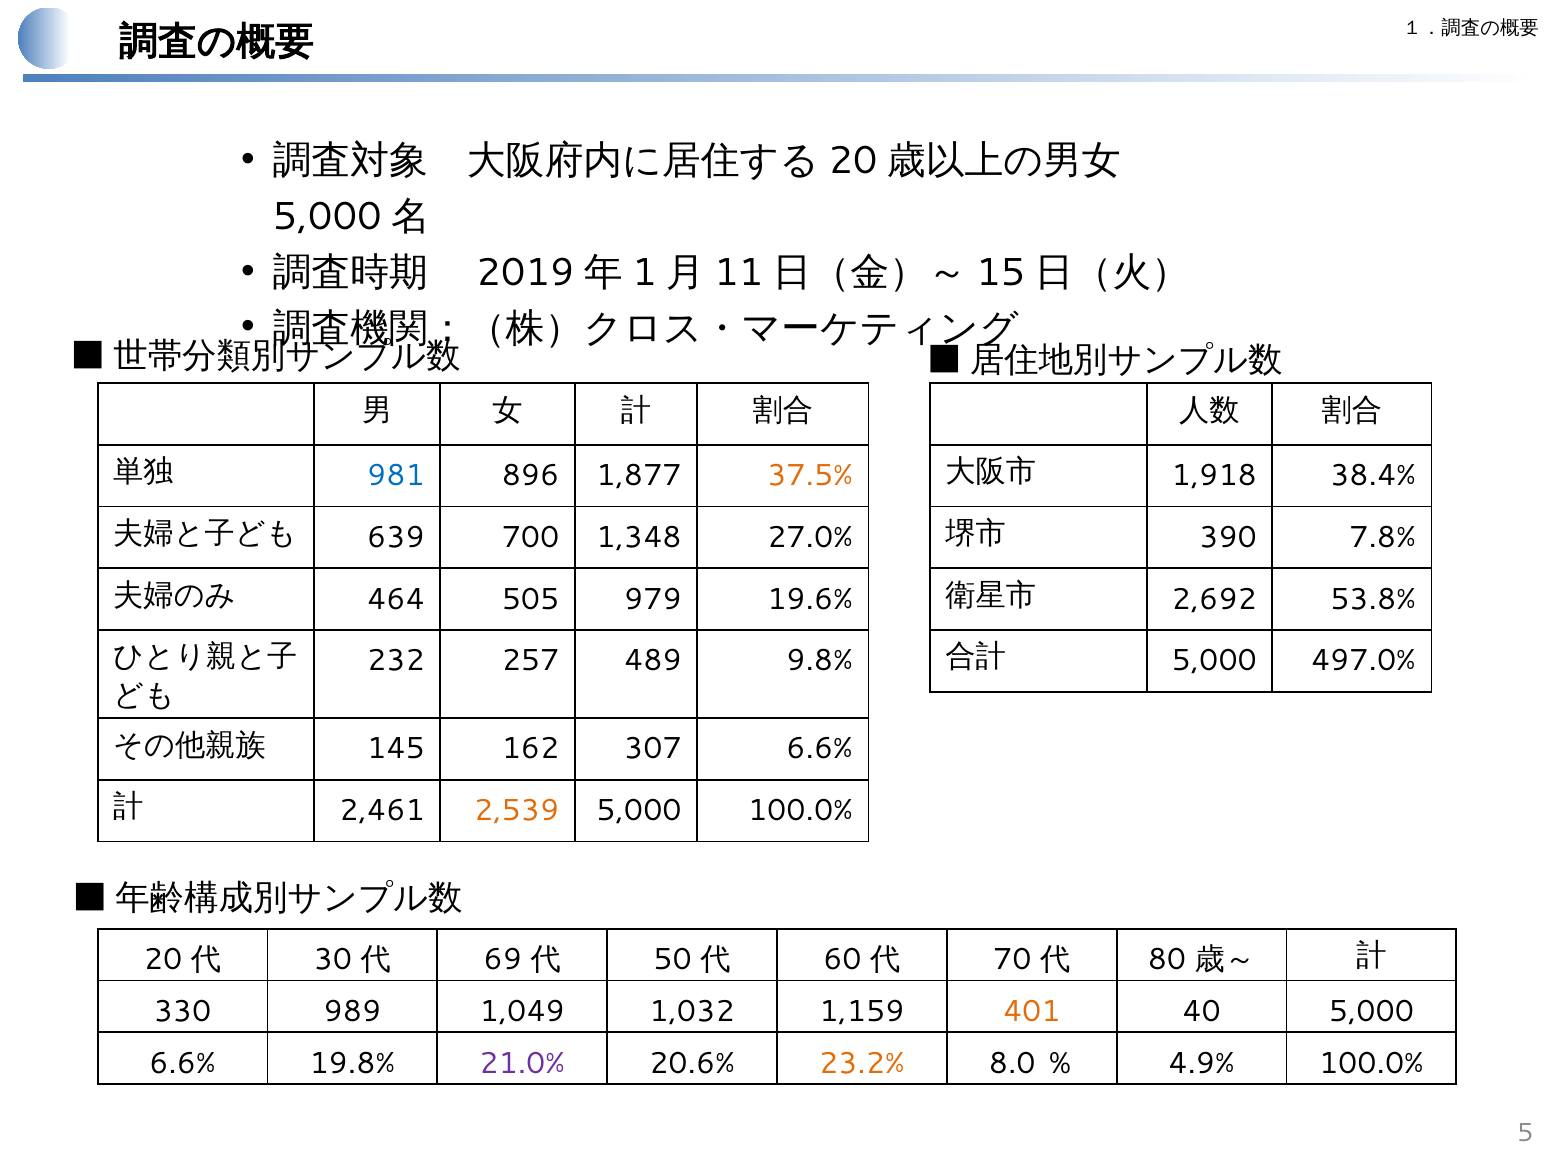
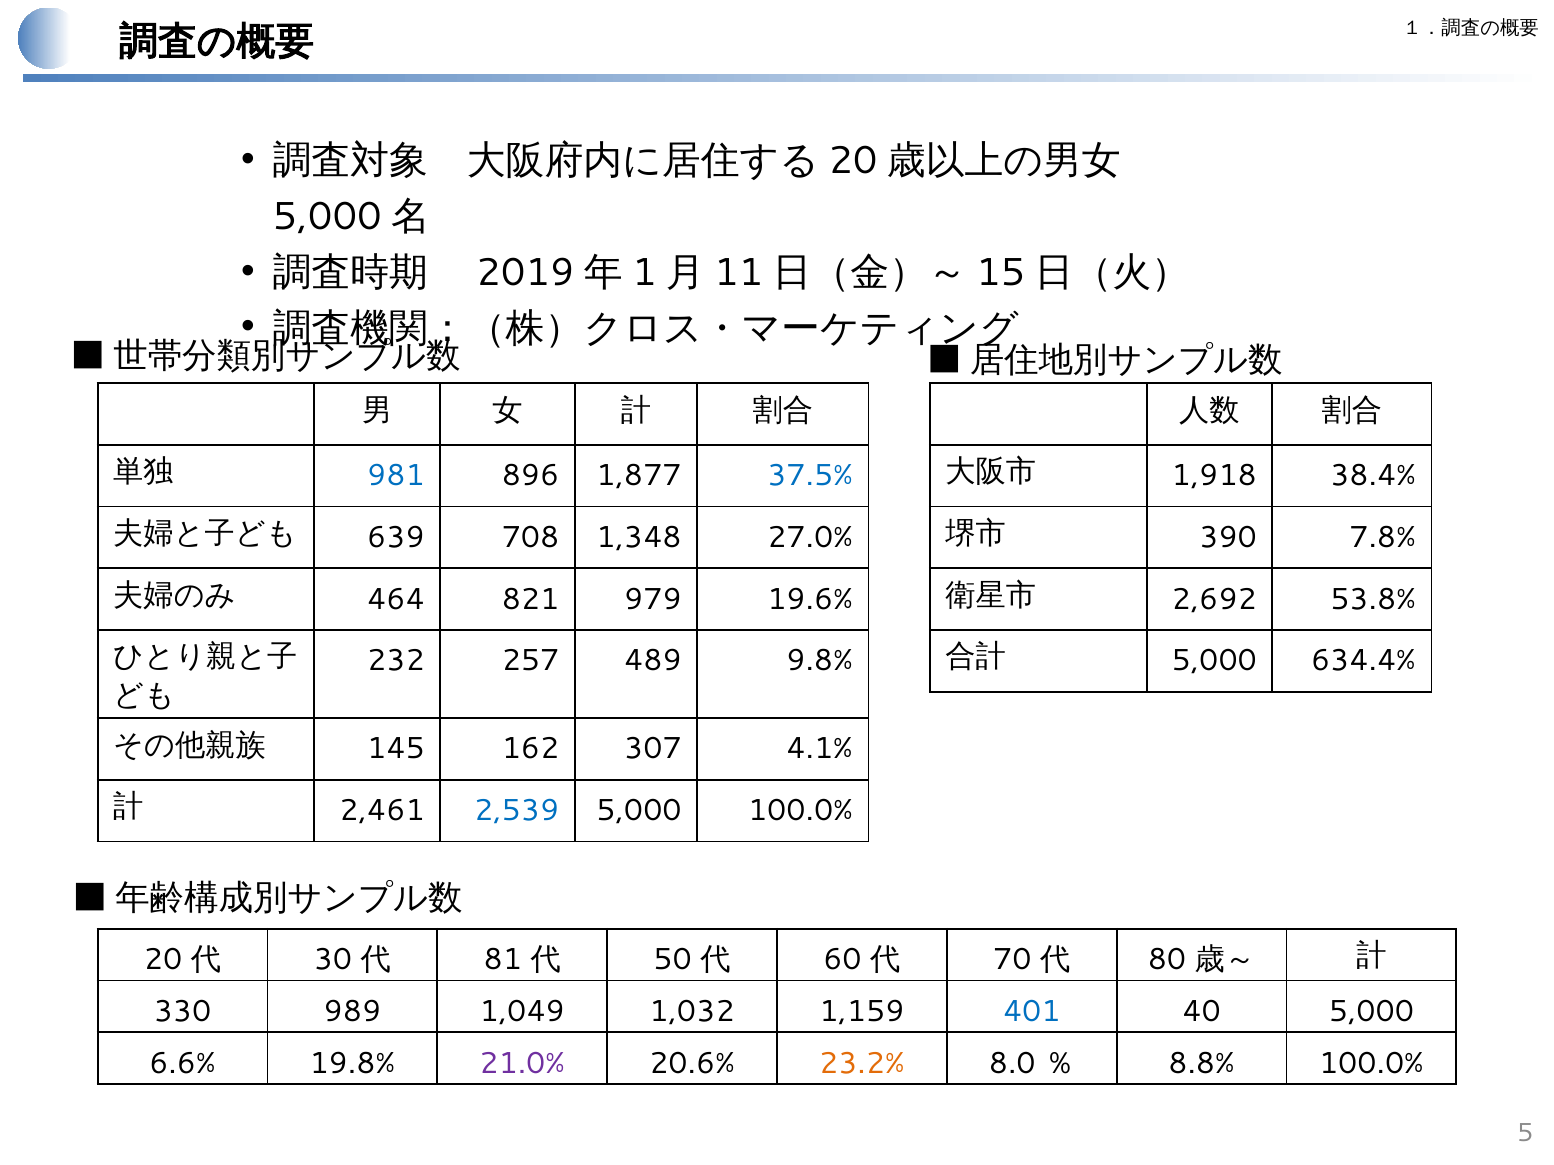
37.5% colour: orange -> blue
700: 700 -> 708
505: 505 -> 821
497.0%: 497.0% -> 634.4%
307 6.6%: 6.6% -> 4.1%
2,539 colour: orange -> blue
69: 69 -> 81
401 colour: orange -> blue
4.9%: 4.9% -> 8.8%
